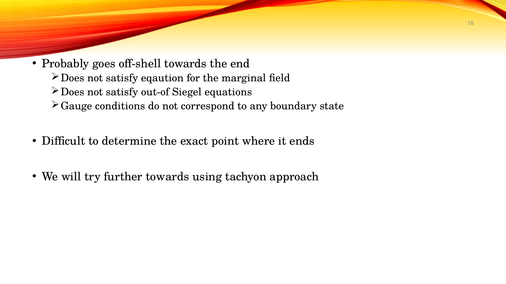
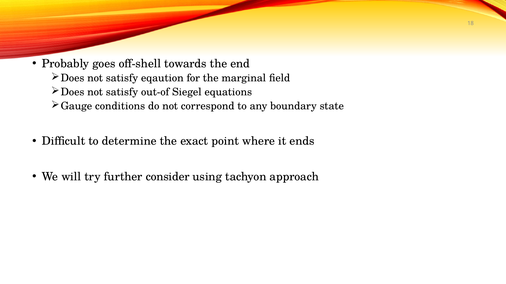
further towards: towards -> consider
